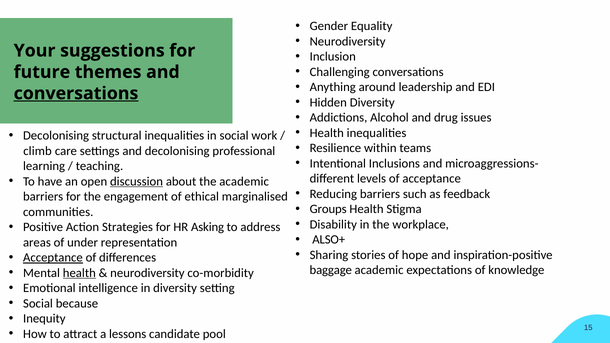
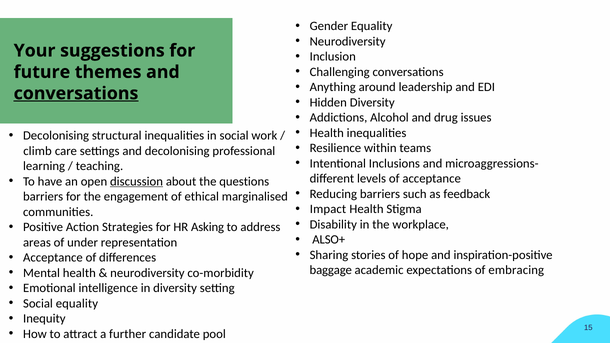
the academic: academic -> questions
Groups: Groups -> Impact
Acceptance at (53, 258) underline: present -> none
knowledge: knowledge -> embracing
health at (79, 273) underline: present -> none
Social because: because -> equality
lessons: lessons -> further
